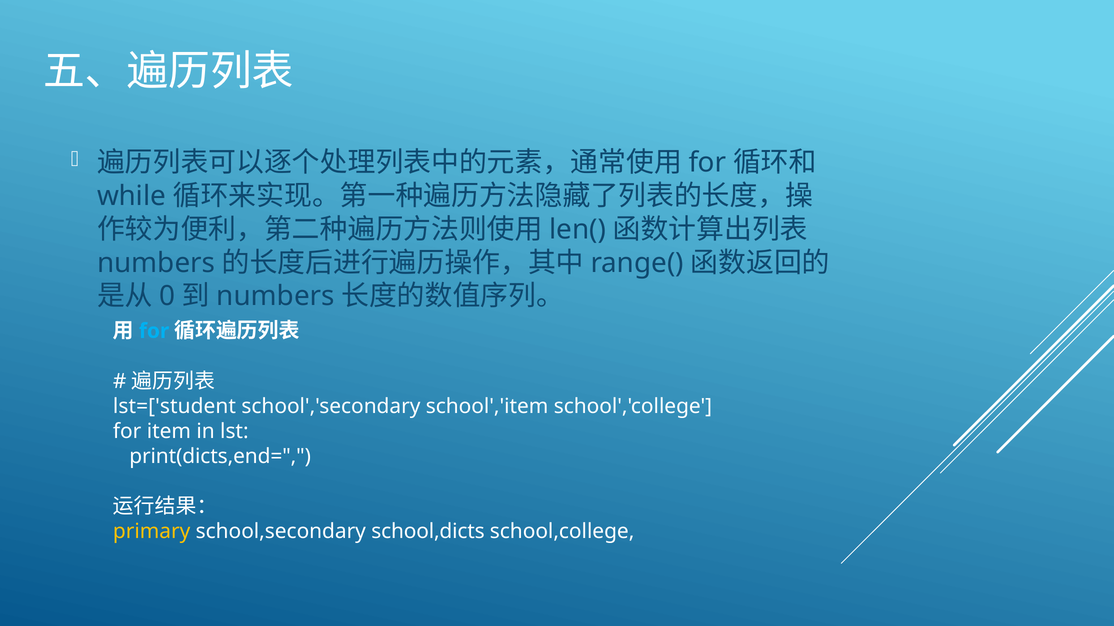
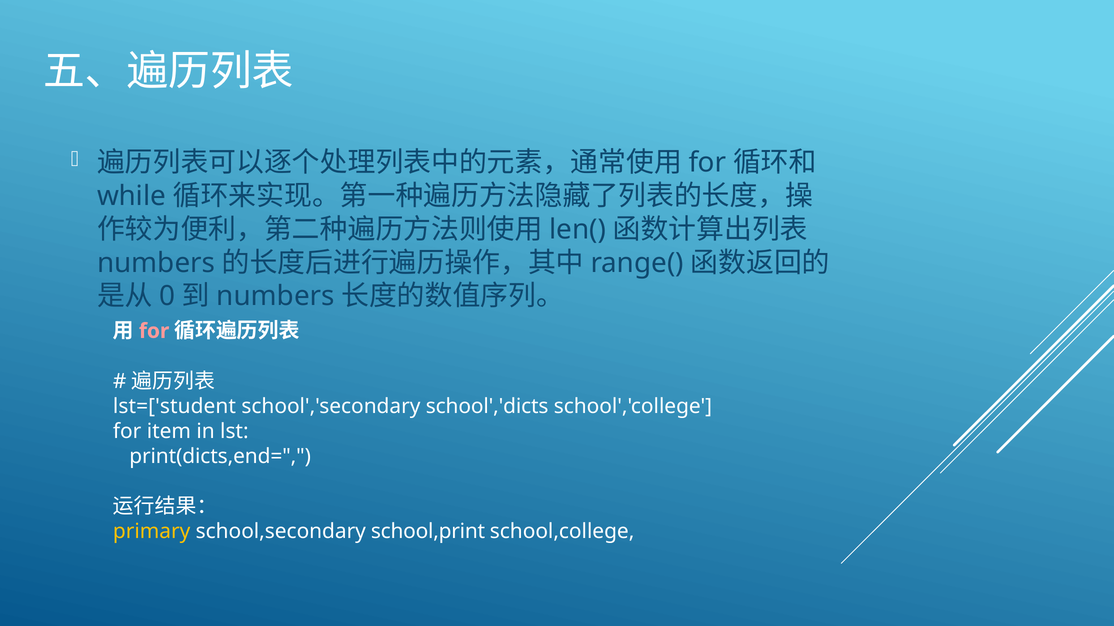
for at (154, 331) colour: light blue -> pink
school','item: school','item -> school','dicts
school,dicts: school,dicts -> school,print
